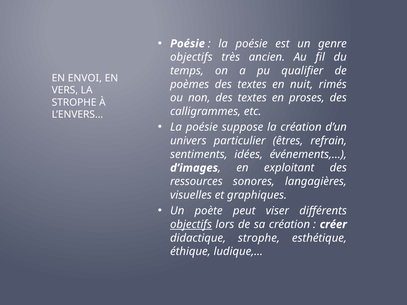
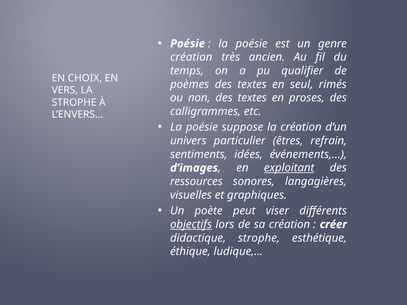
objectifs at (191, 57): objectifs -> création
ENVOI: ENVOI -> CHOIX
nuit: nuit -> seul
exploitant underline: none -> present
